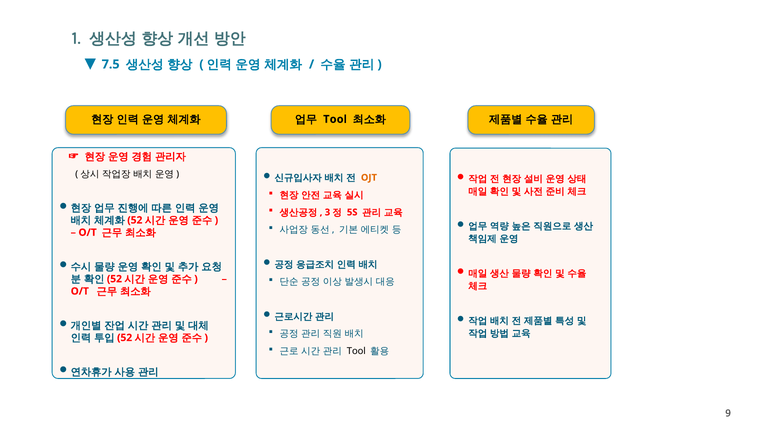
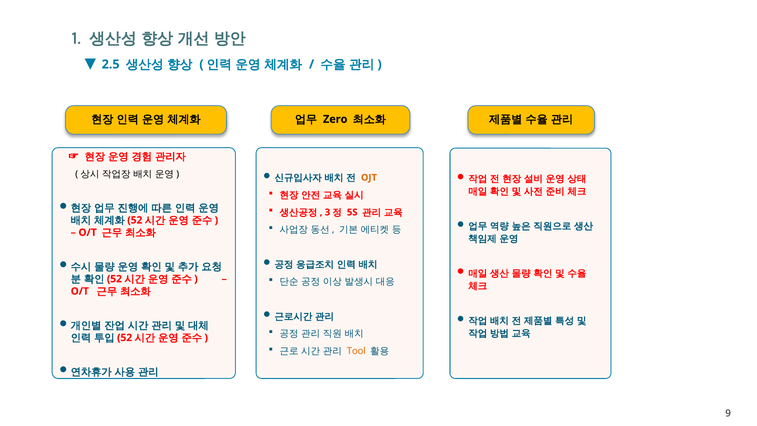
7.5: 7.5 -> 2.5
Tool at (335, 119): Tool -> Zero
Tool at (356, 351) colour: black -> orange
